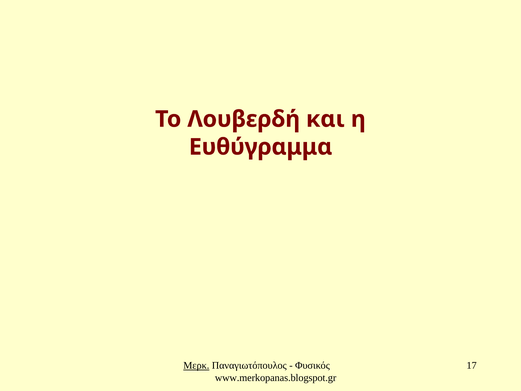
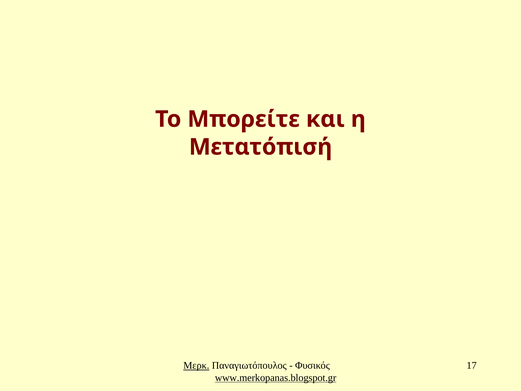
Λουβερδή: Λουβερδή -> Μπορείτε
Ευθύγραμμα: Ευθύγραμμα -> Μετατόπισή
www.merkopanas.blogspot.gr underline: none -> present
